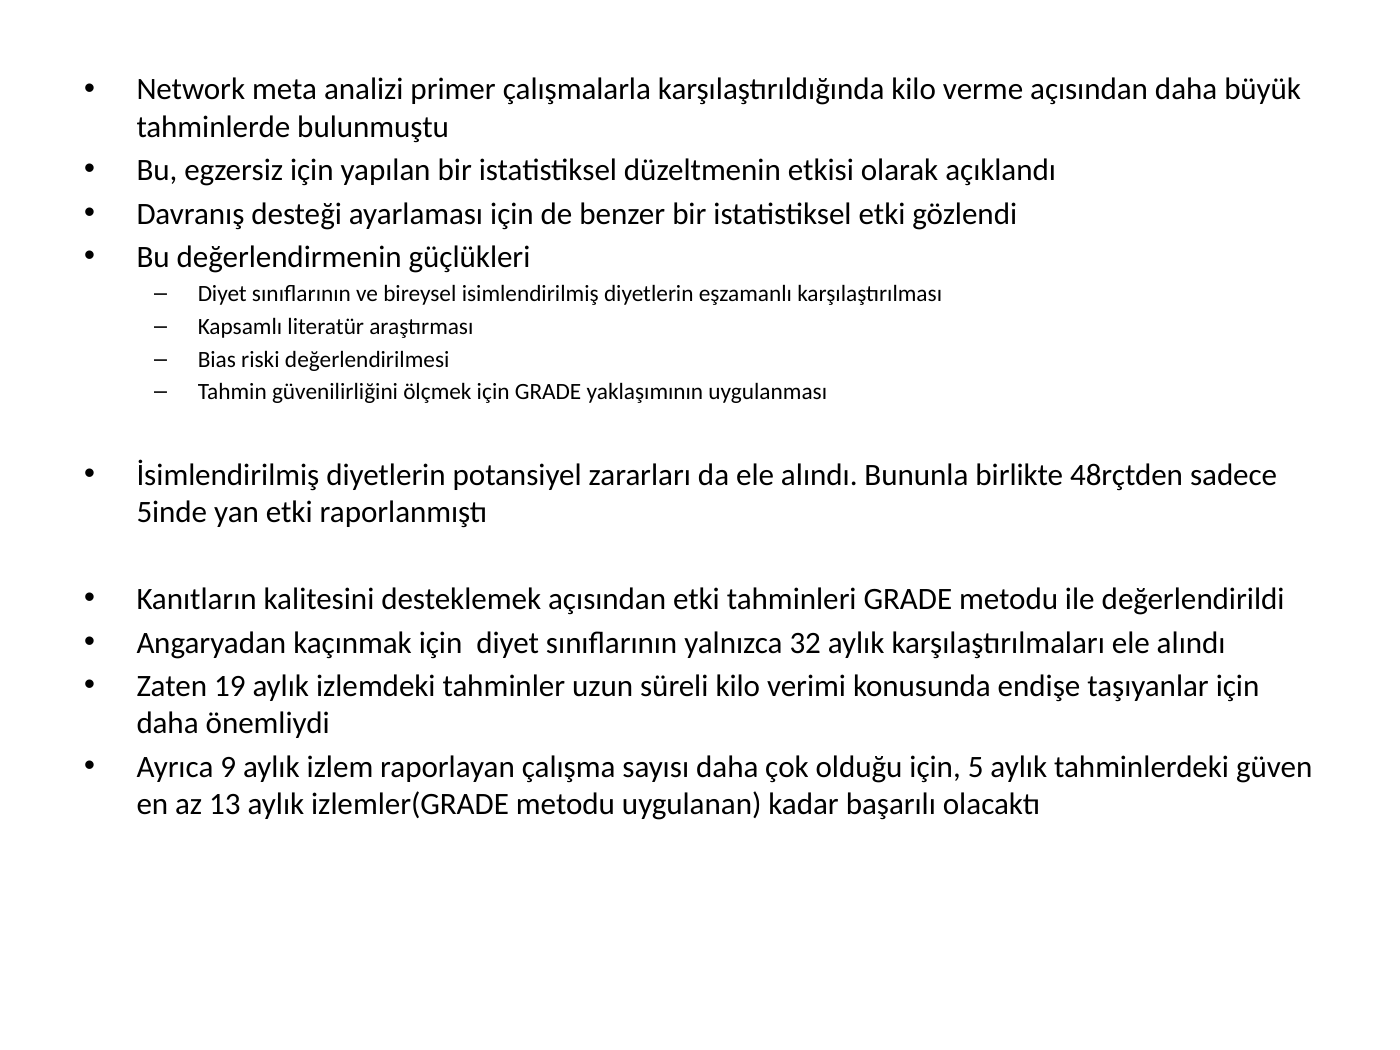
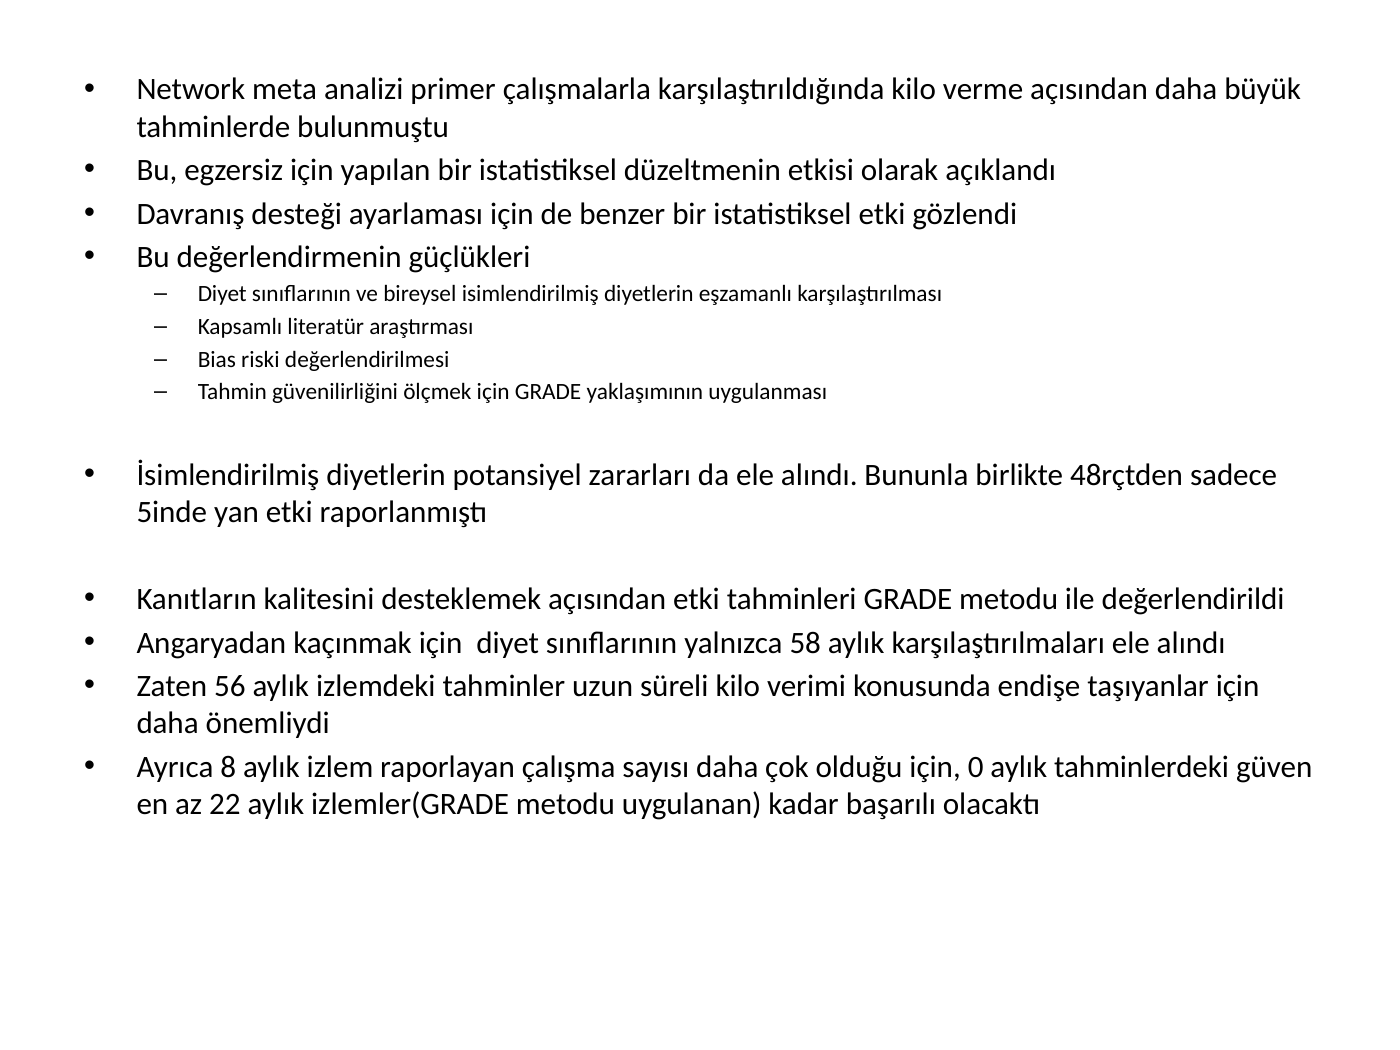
32: 32 -> 58
19: 19 -> 56
9: 9 -> 8
5: 5 -> 0
13: 13 -> 22
